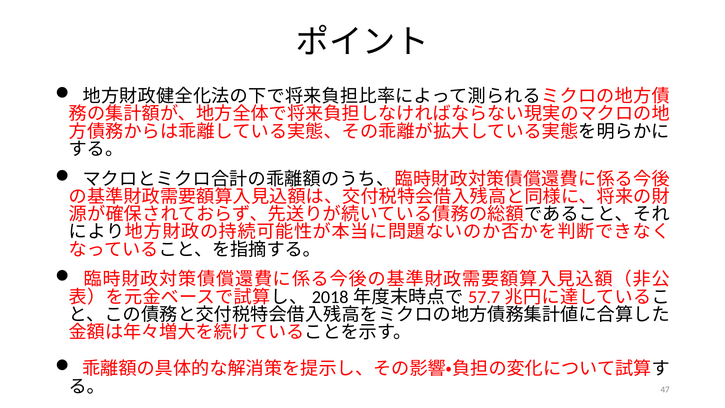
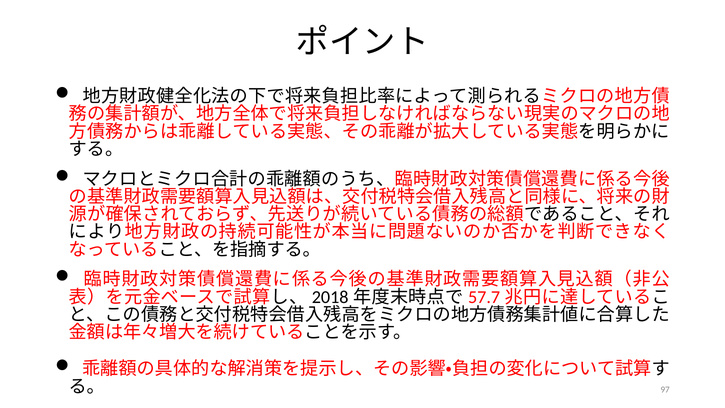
47: 47 -> 97
